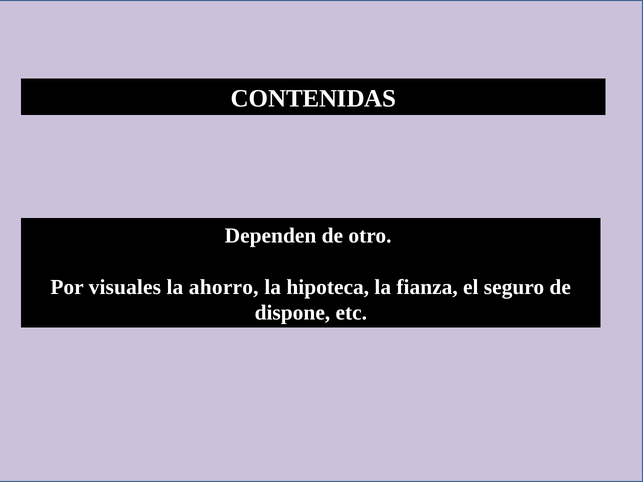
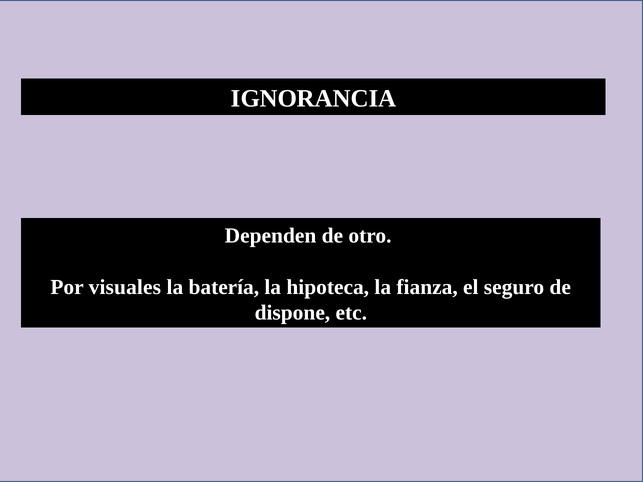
CONTENIDAS: CONTENIDAS -> IGNORANCIA
ahorro: ahorro -> batería
